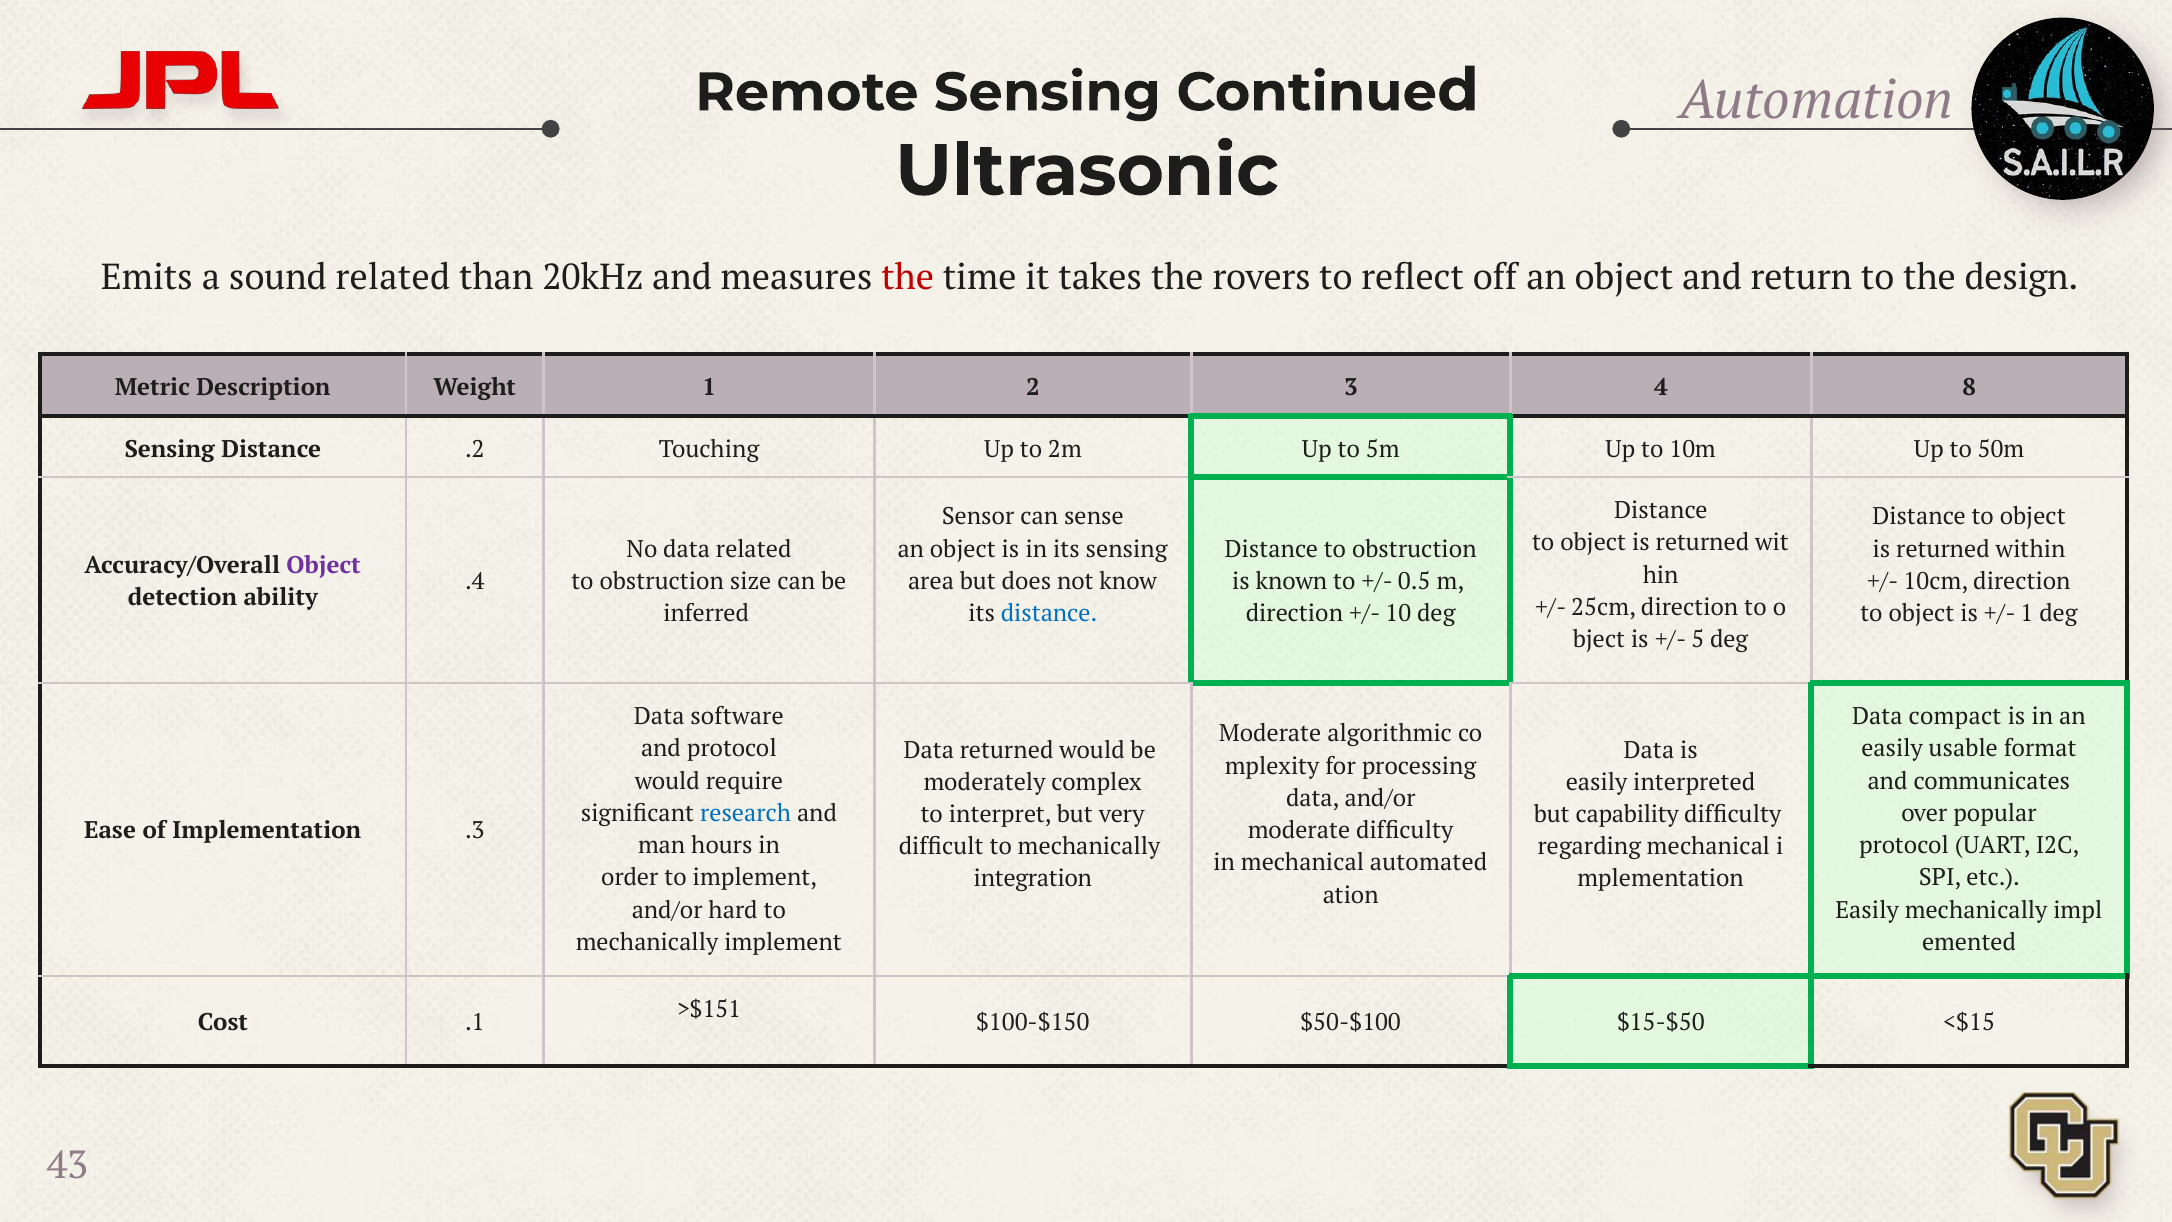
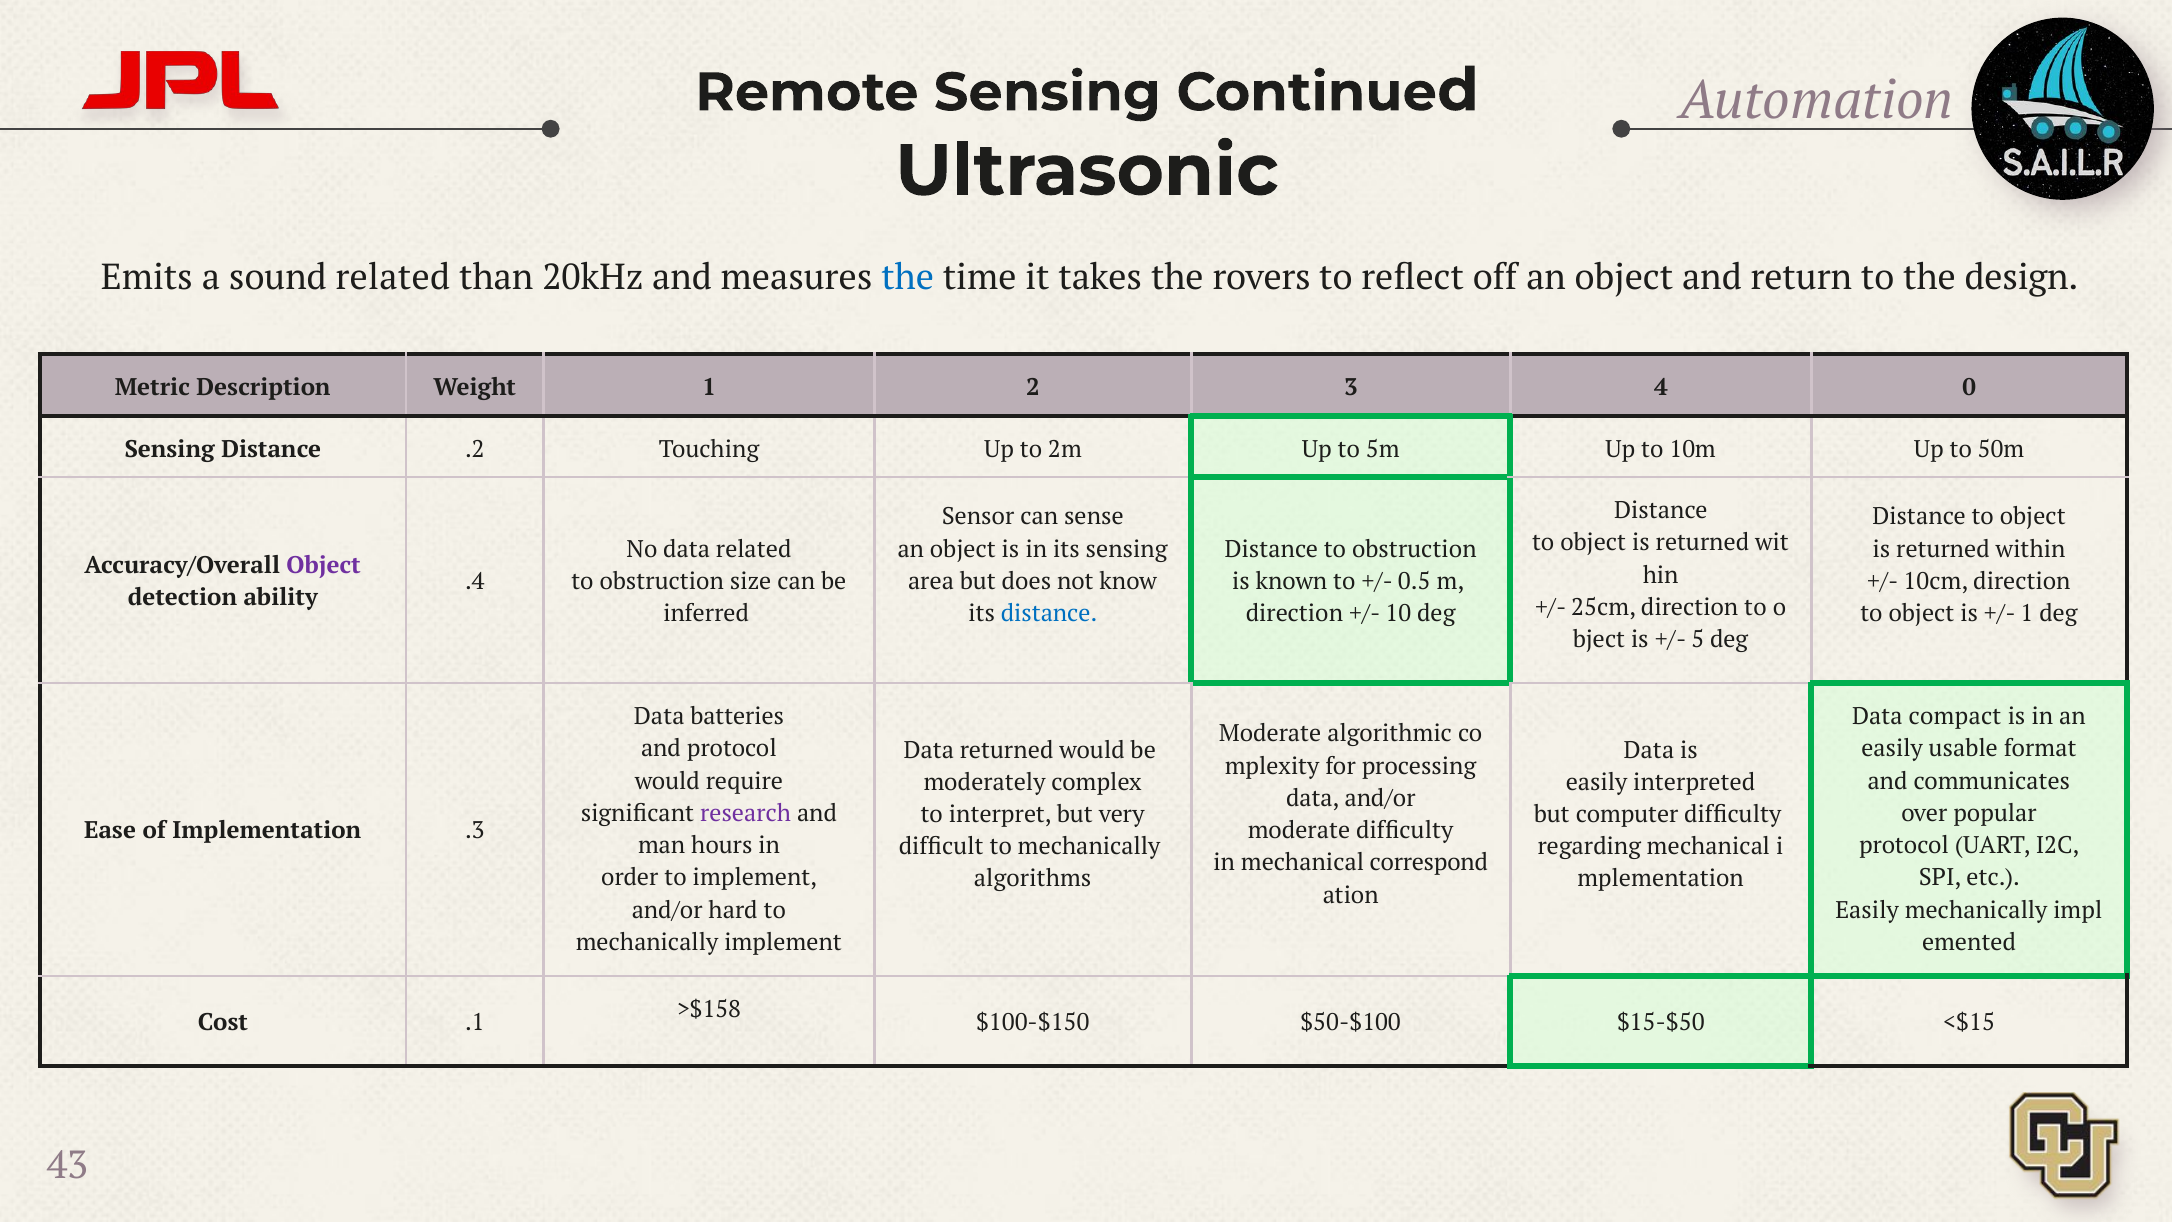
the at (908, 278) colour: red -> blue
8: 8 -> 0
software: software -> batteries
research colour: blue -> purple
capability: capability -> computer
automated: automated -> correspond
integration: integration -> algorithms
>$151: >$151 -> >$158
